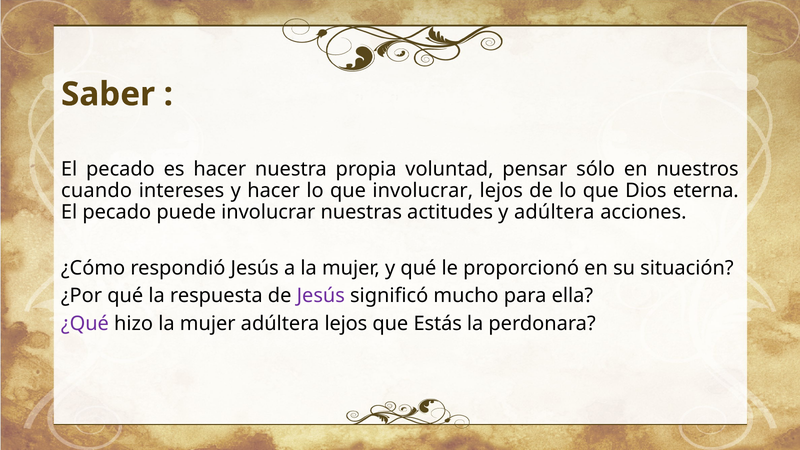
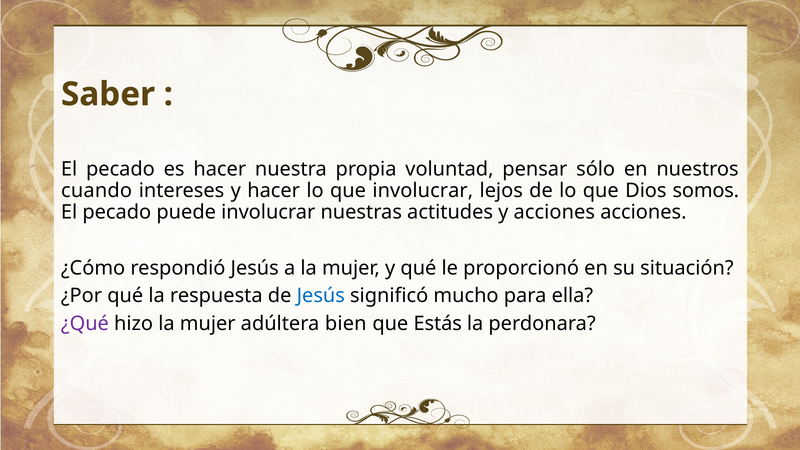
eterna: eterna -> somos
y adúltera: adúltera -> acciones
Jesús at (321, 296) colour: purple -> blue
adúltera lejos: lejos -> bien
